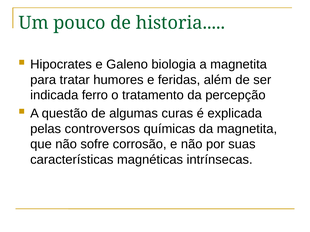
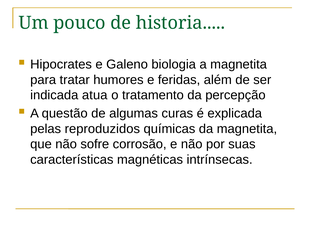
ferro: ferro -> atua
controversos: controversos -> reproduzidos
